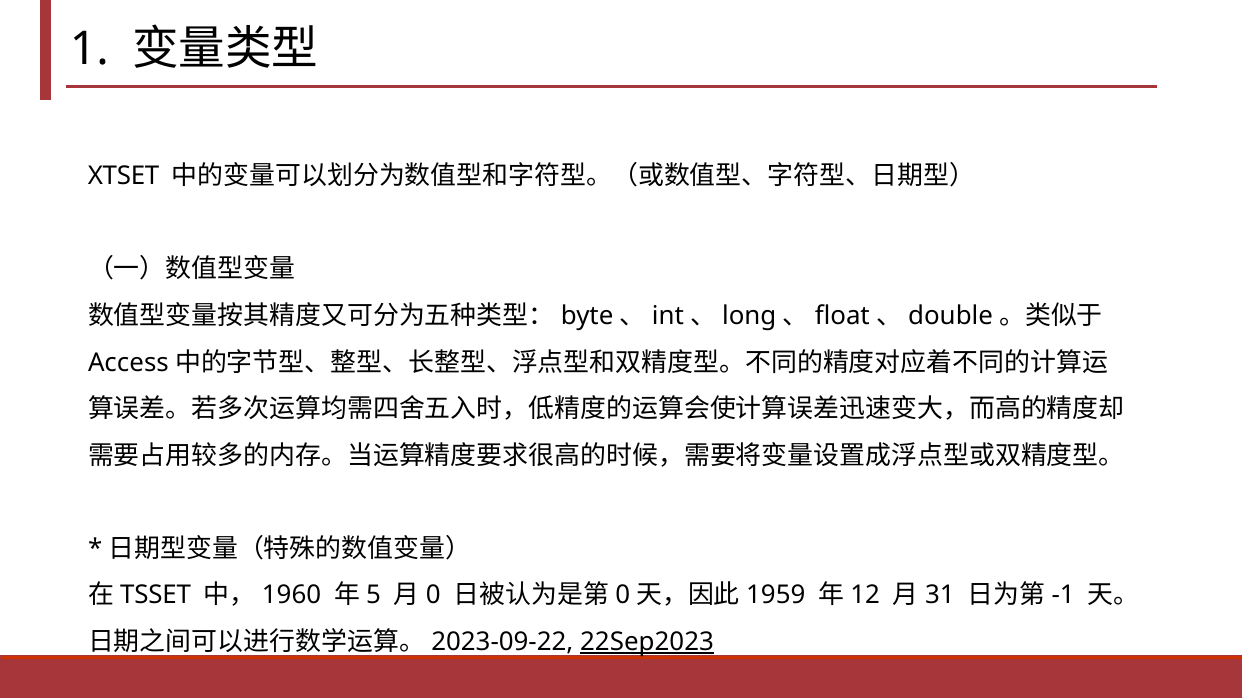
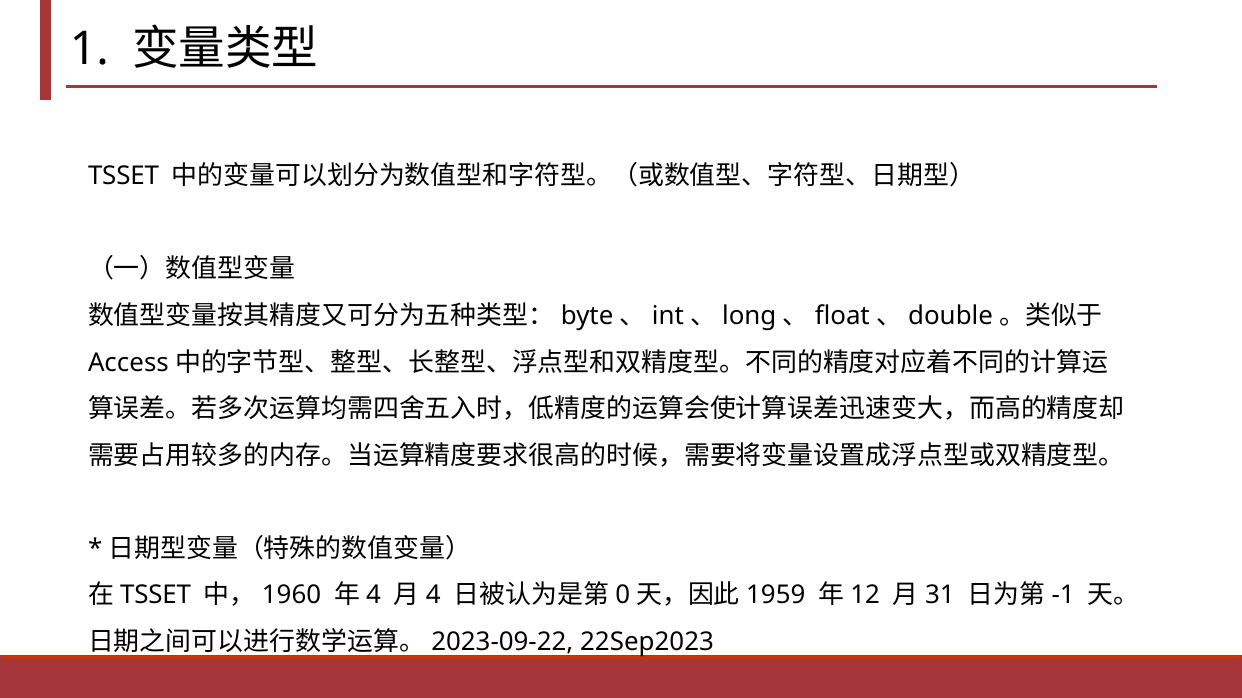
XTSET at (124, 177): XTSET -> TSSET
5 at (374, 596): 5 -> 4
0 at (433, 596): 0 -> 4
22Sep2023 underline: present -> none
